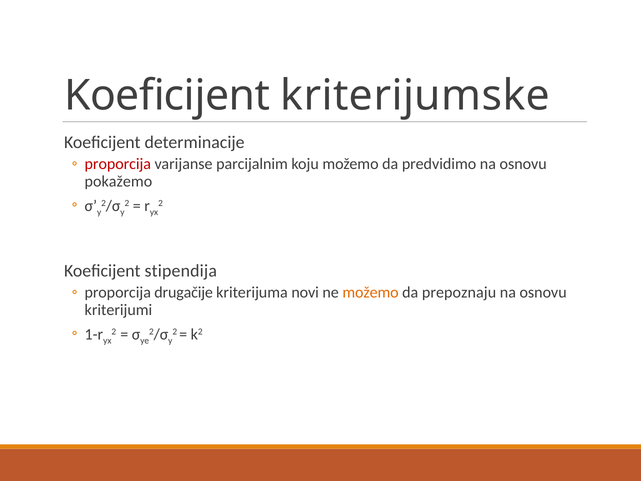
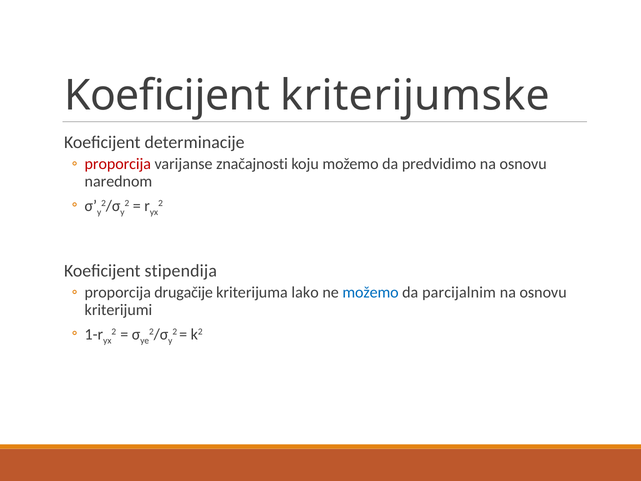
parcijalnim: parcijalnim -> značajnosti
pokažemo: pokažemo -> narednom
novi: novi -> lako
možemo at (371, 292) colour: orange -> blue
prepoznaju: prepoznaju -> parcijalnim
